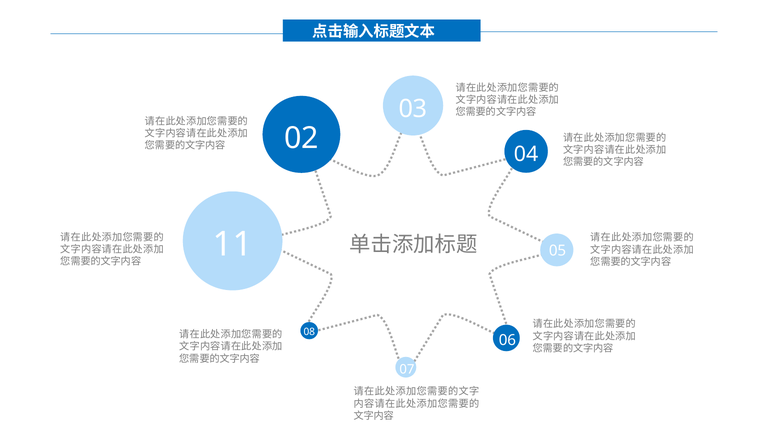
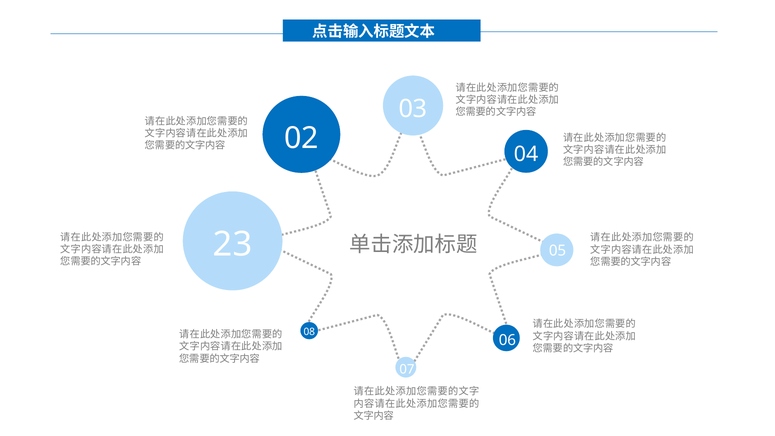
11: 11 -> 23
